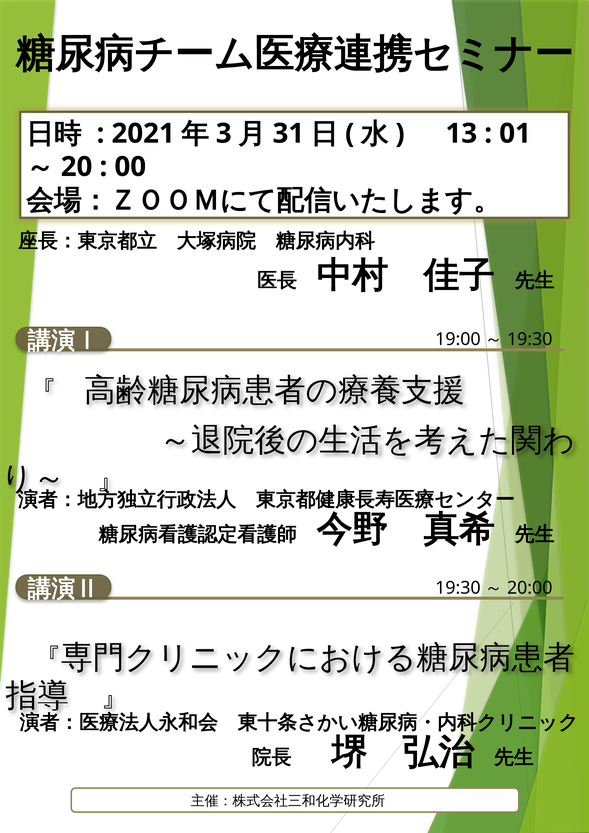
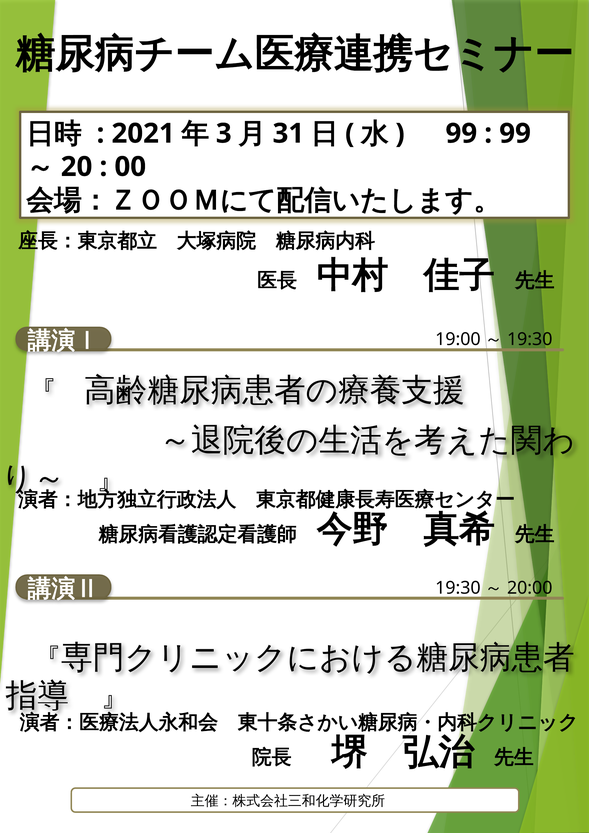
13 at (461, 134): 13 -> 99
01 at (515, 134): 01 -> 99
